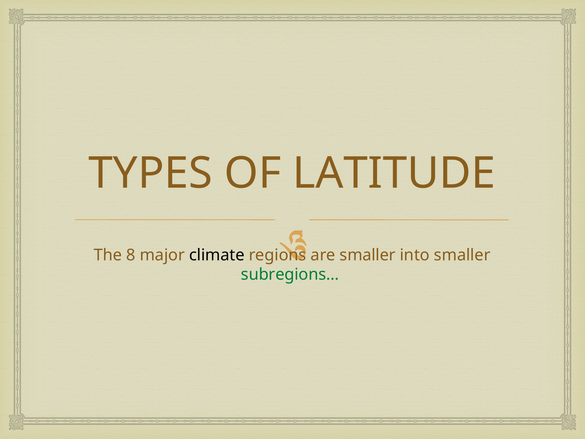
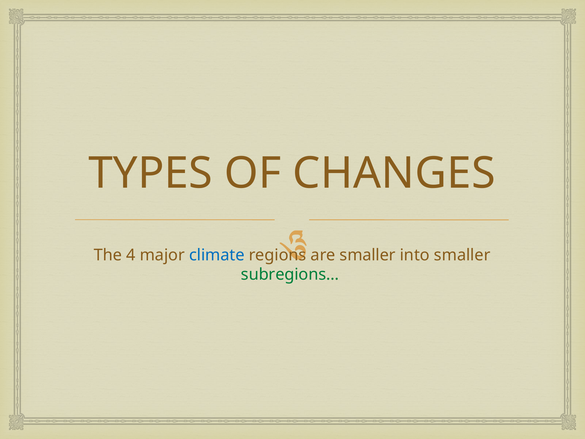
LATITUDE: LATITUDE -> CHANGES
8: 8 -> 4
climate colour: black -> blue
